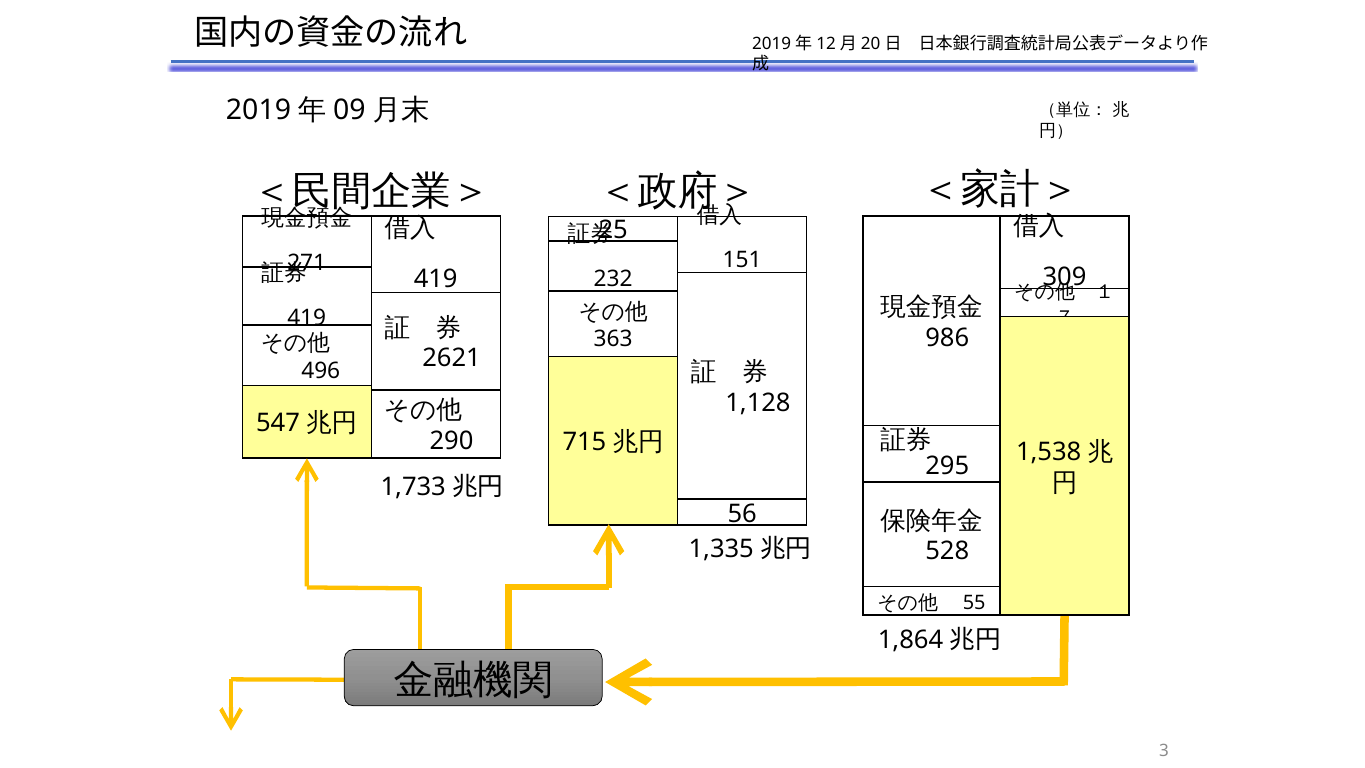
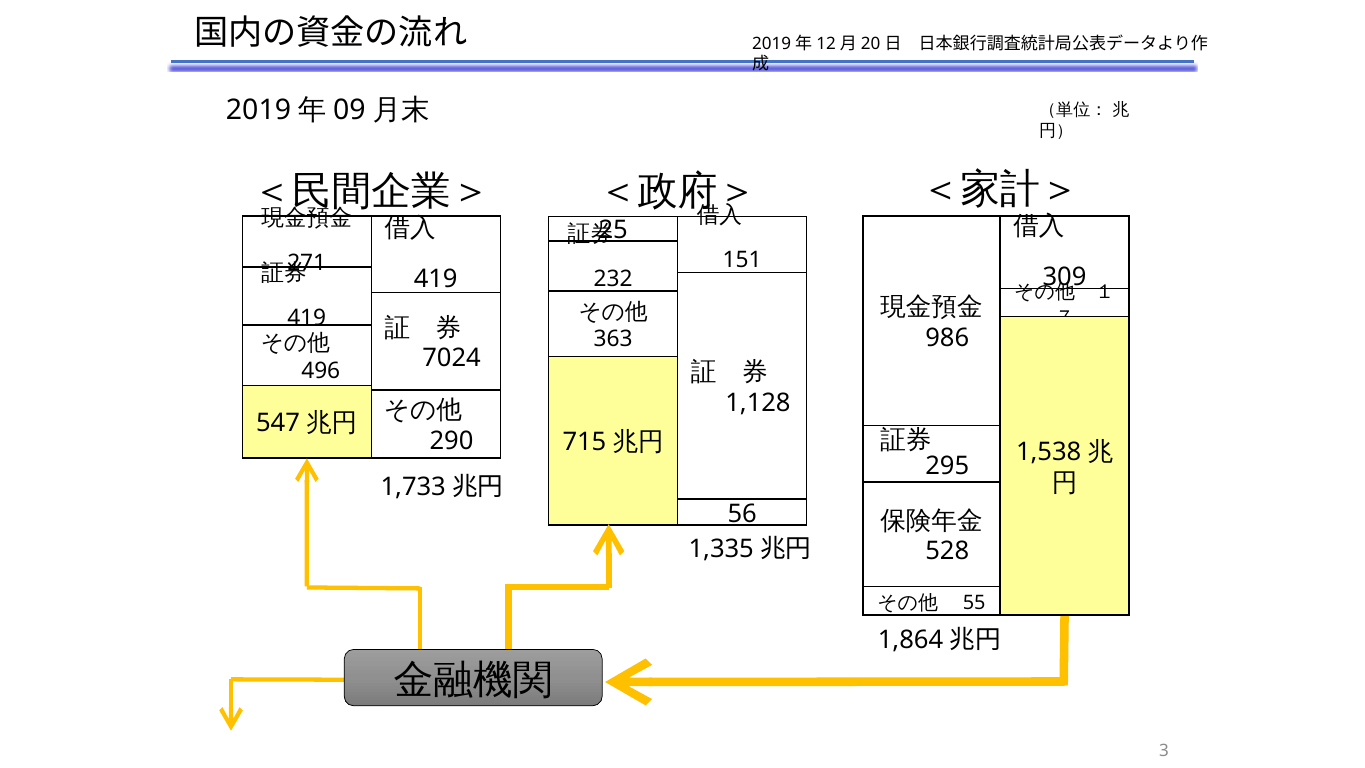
2621: 2621 -> 7024
